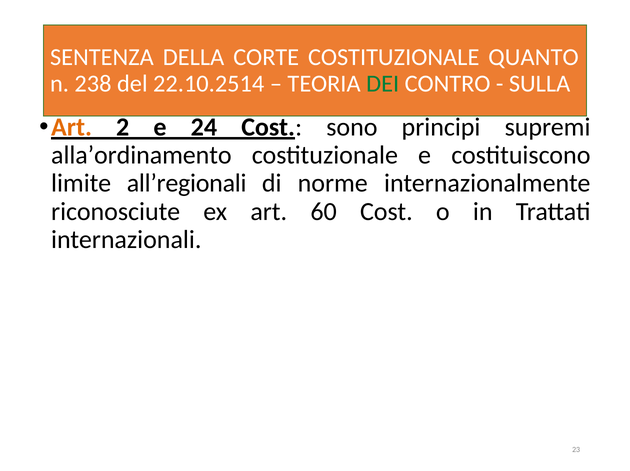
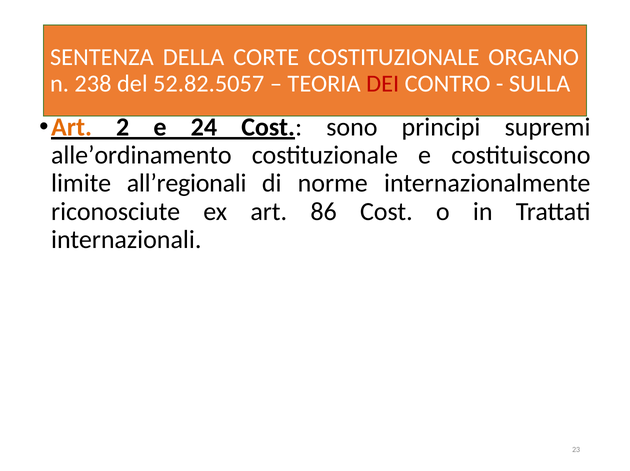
QUANTO: QUANTO -> ORGANO
22.10.2514: 22.10.2514 -> 52.82.5057
DEI colour: green -> red
alla’ordinamento: alla’ordinamento -> alle’ordinamento
60: 60 -> 86
